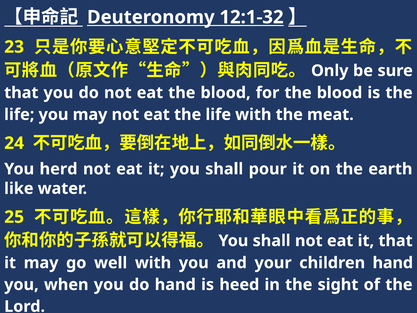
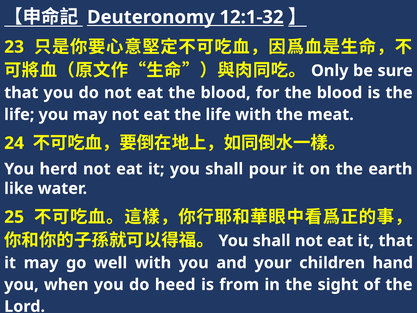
do hand: hand -> heed
heed: heed -> from
